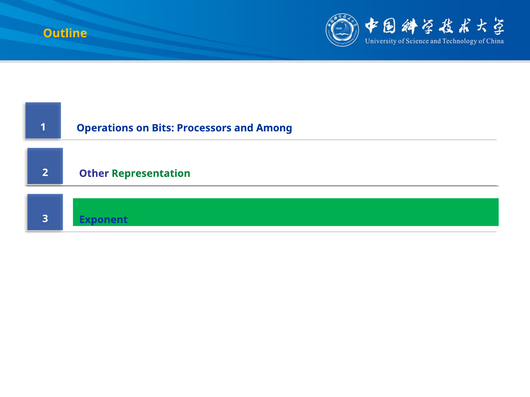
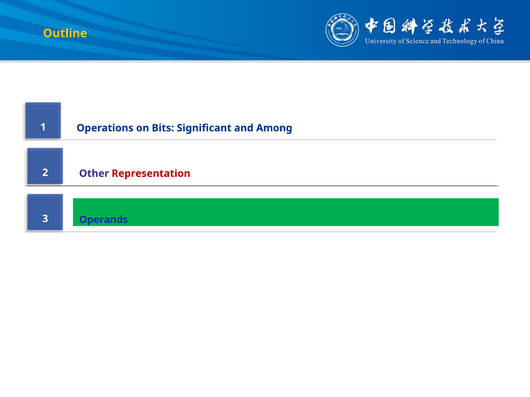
Processors: Processors -> Significant
Representation colour: green -> red
Exponent: Exponent -> Operands
